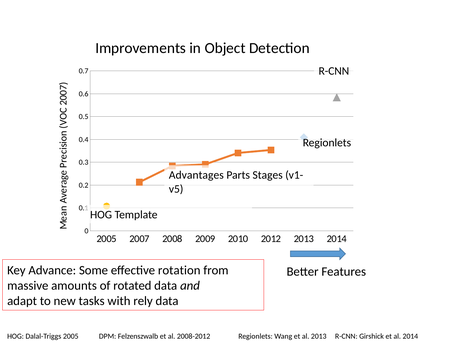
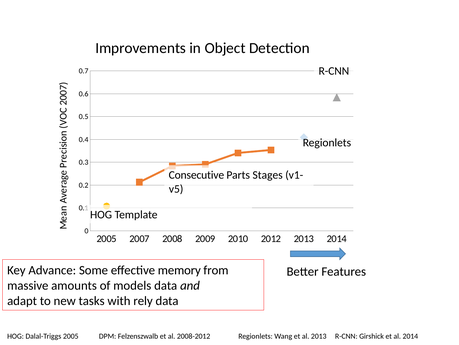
Advantages: Advantages -> Consecutive
rotation: rotation -> memory
rotated: rotated -> models
